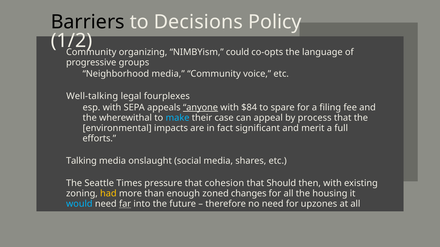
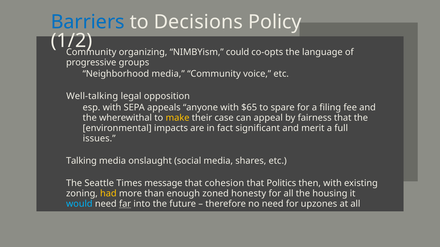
Barriers colour: black -> blue
fourplexes: fourplexes -> opposition
anyone underline: present -> none
$84: $84 -> $65
make colour: light blue -> yellow
process: process -> fairness
efforts: efforts -> issues
pressure: pressure -> message
Should: Should -> Politics
changes: changes -> honesty
